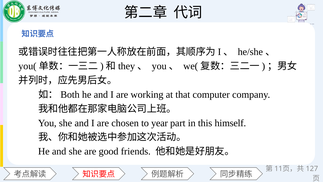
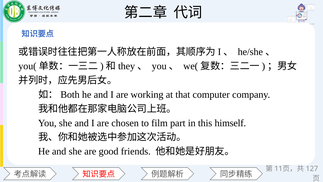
year: year -> film
